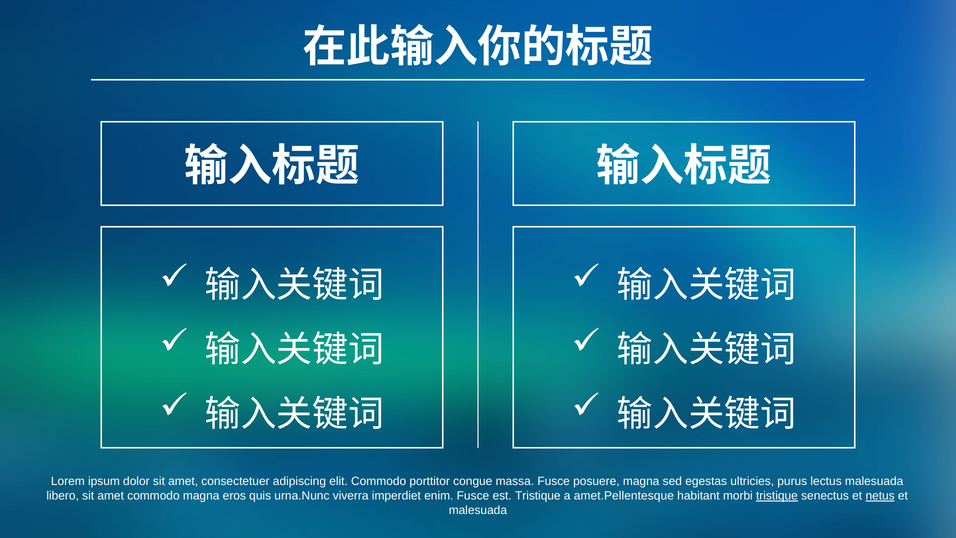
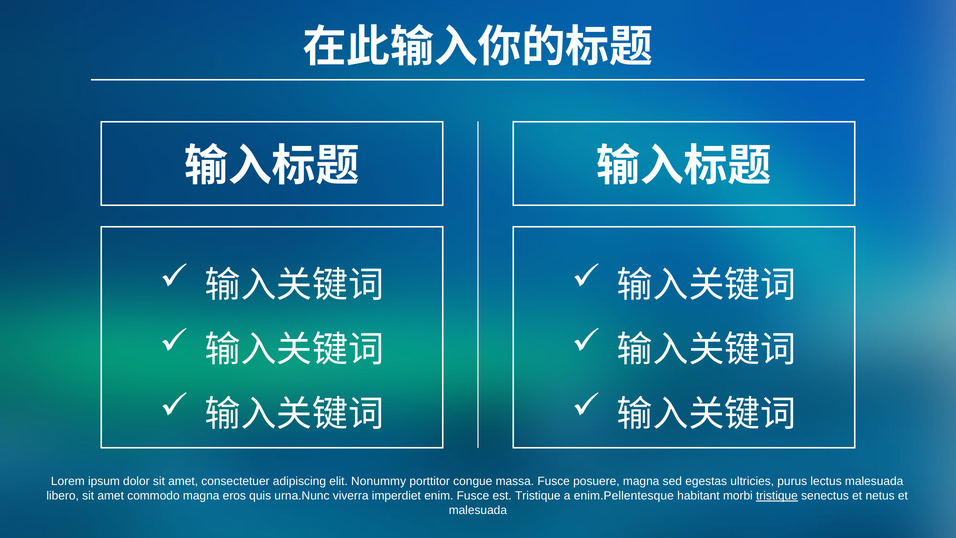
elit Commodo: Commodo -> Nonummy
amet.Pellentesque: amet.Pellentesque -> enim.Pellentesque
netus underline: present -> none
